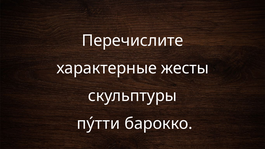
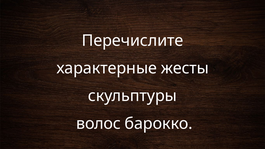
пýтти: пýтти -> волос
